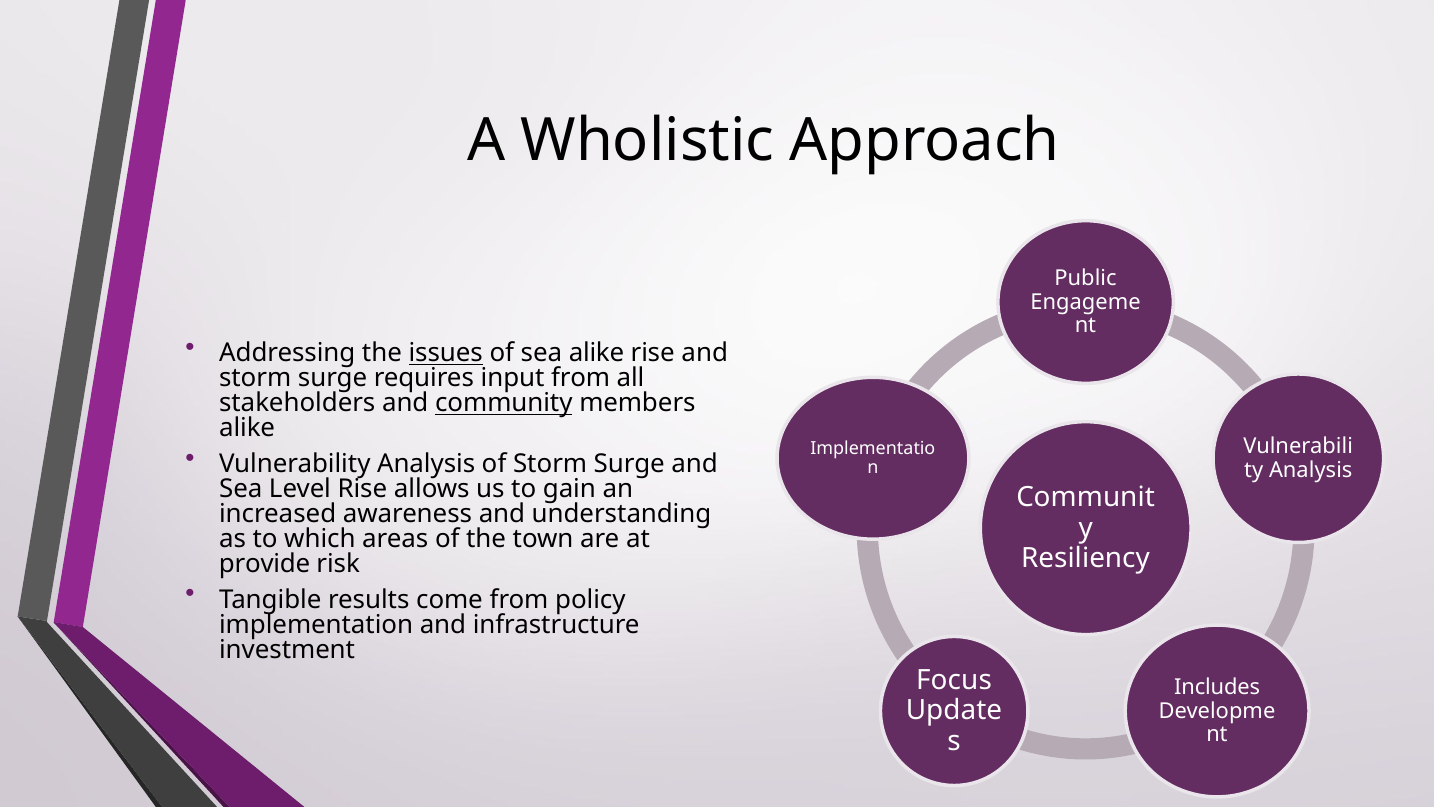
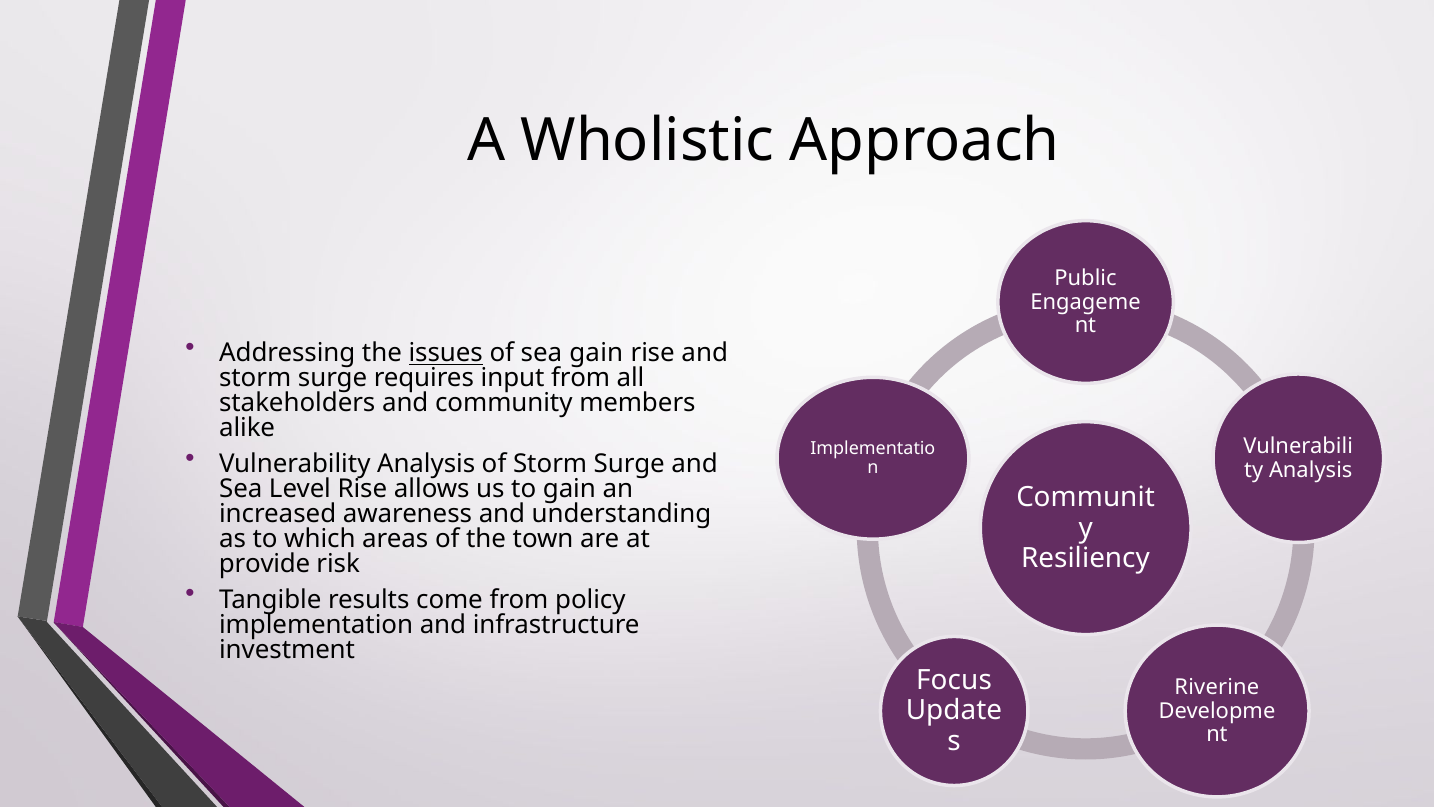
sea alike: alike -> gain
community underline: present -> none
Includes: Includes -> Riverine
